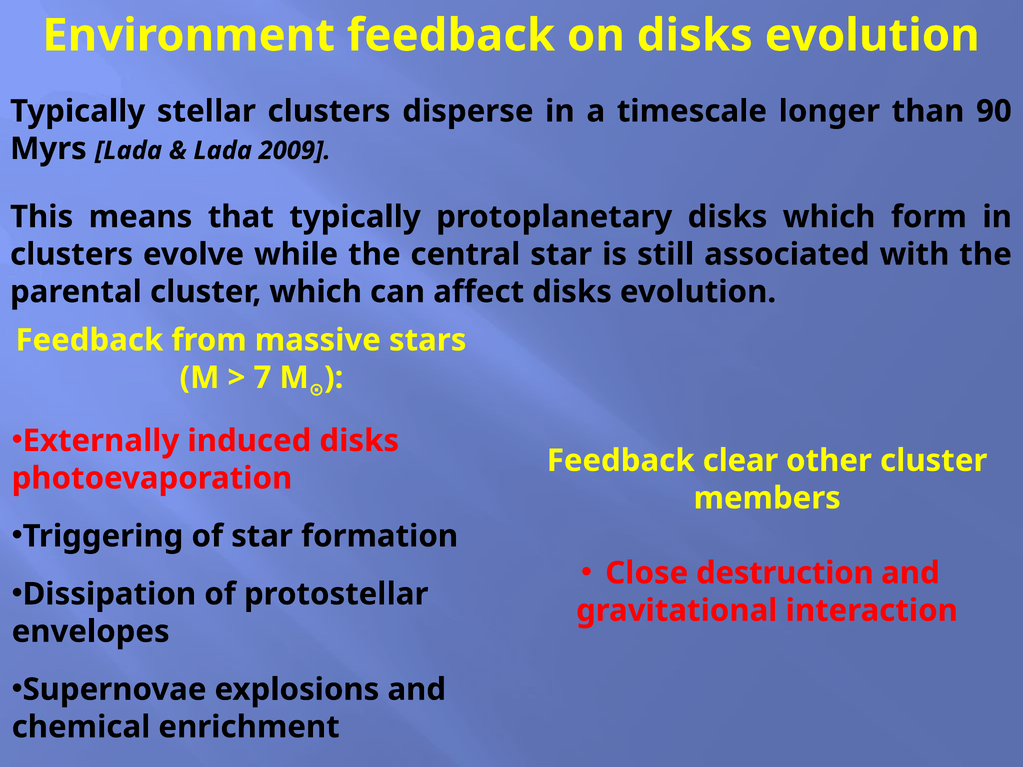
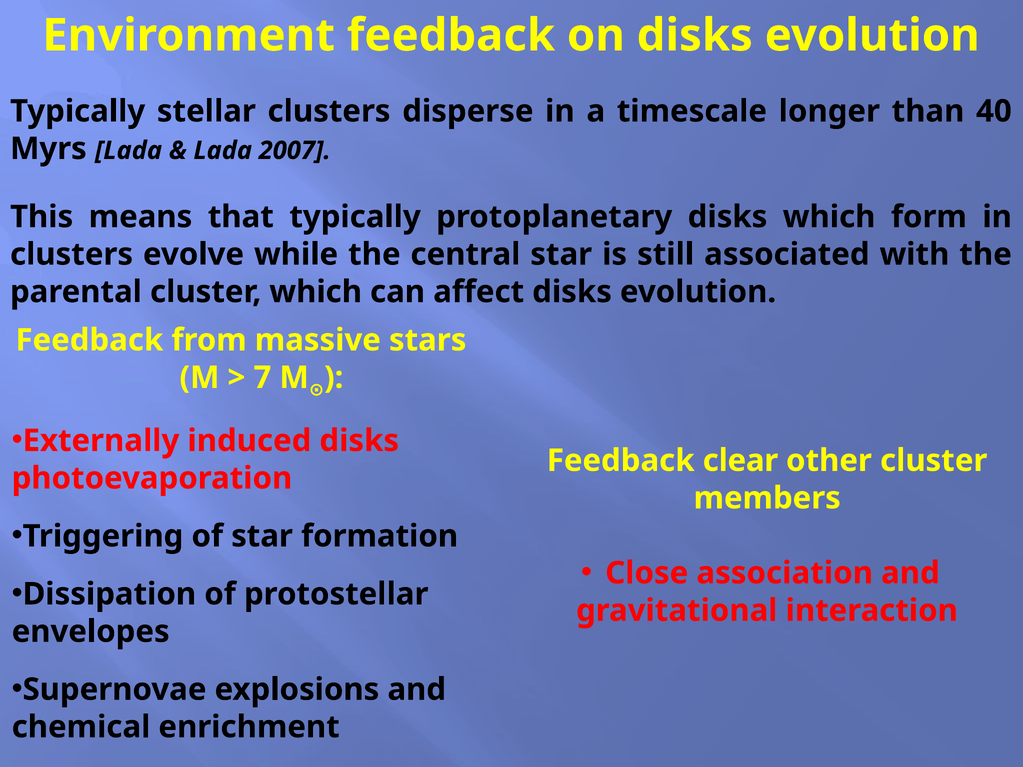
90: 90 -> 40
2009: 2009 -> 2007
destruction: destruction -> association
